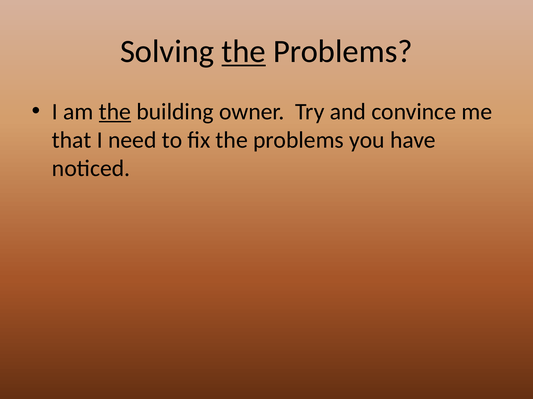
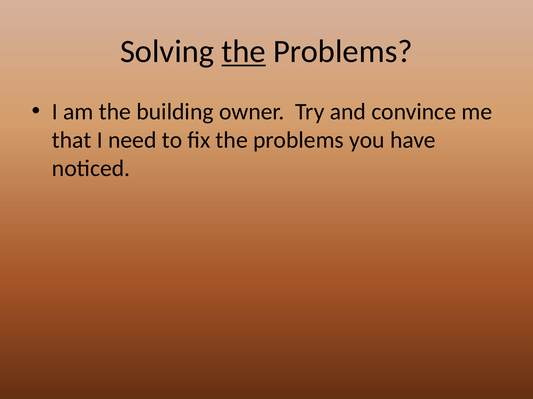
the at (115, 112) underline: present -> none
